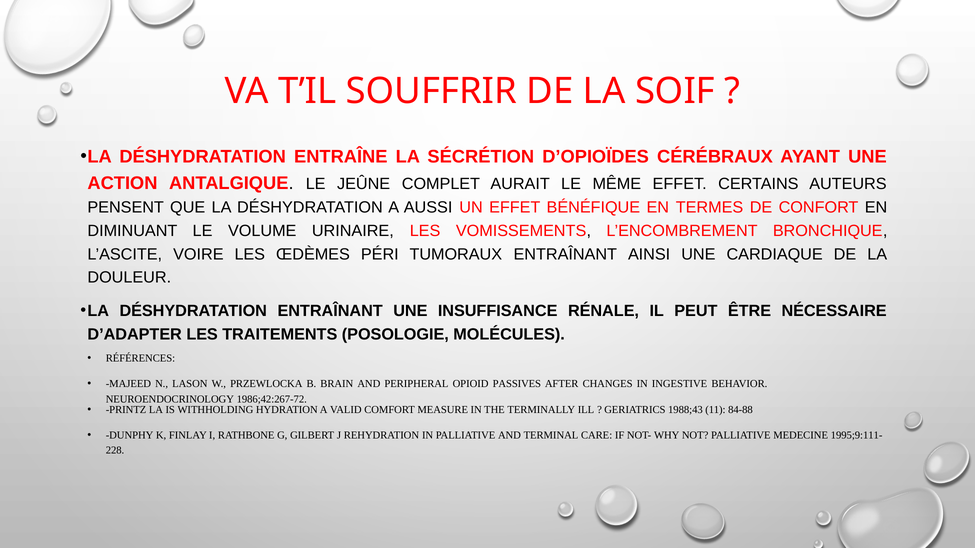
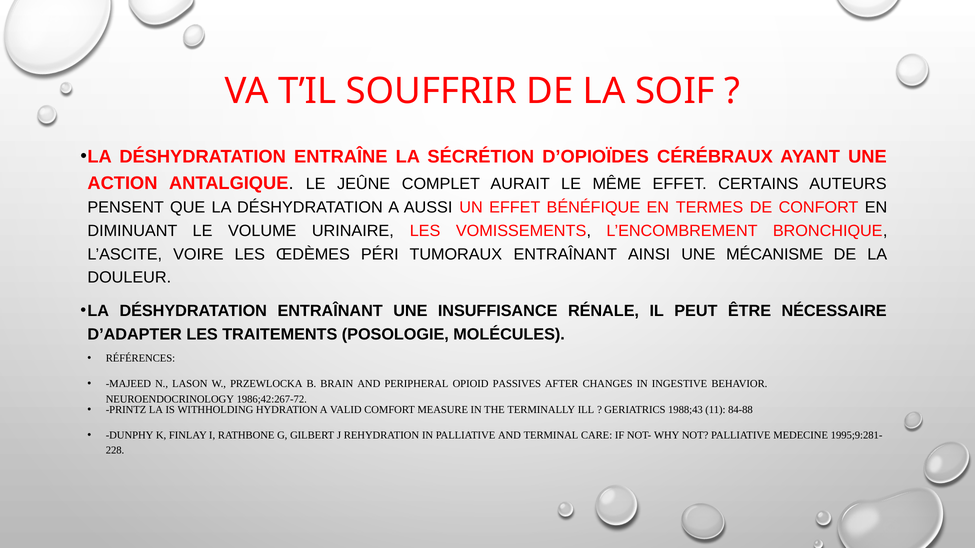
CARDIAQUE: CARDIAQUE -> MÉCANISME
1995;9:111-: 1995;9:111- -> 1995;9:281-
